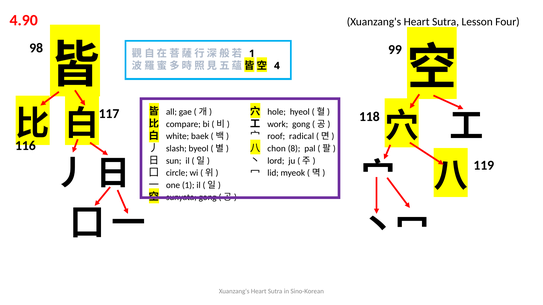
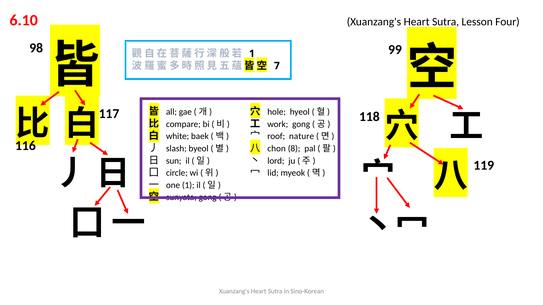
4.90: 4.90 -> 6.10
4: 4 -> 7
radical: radical -> nature
